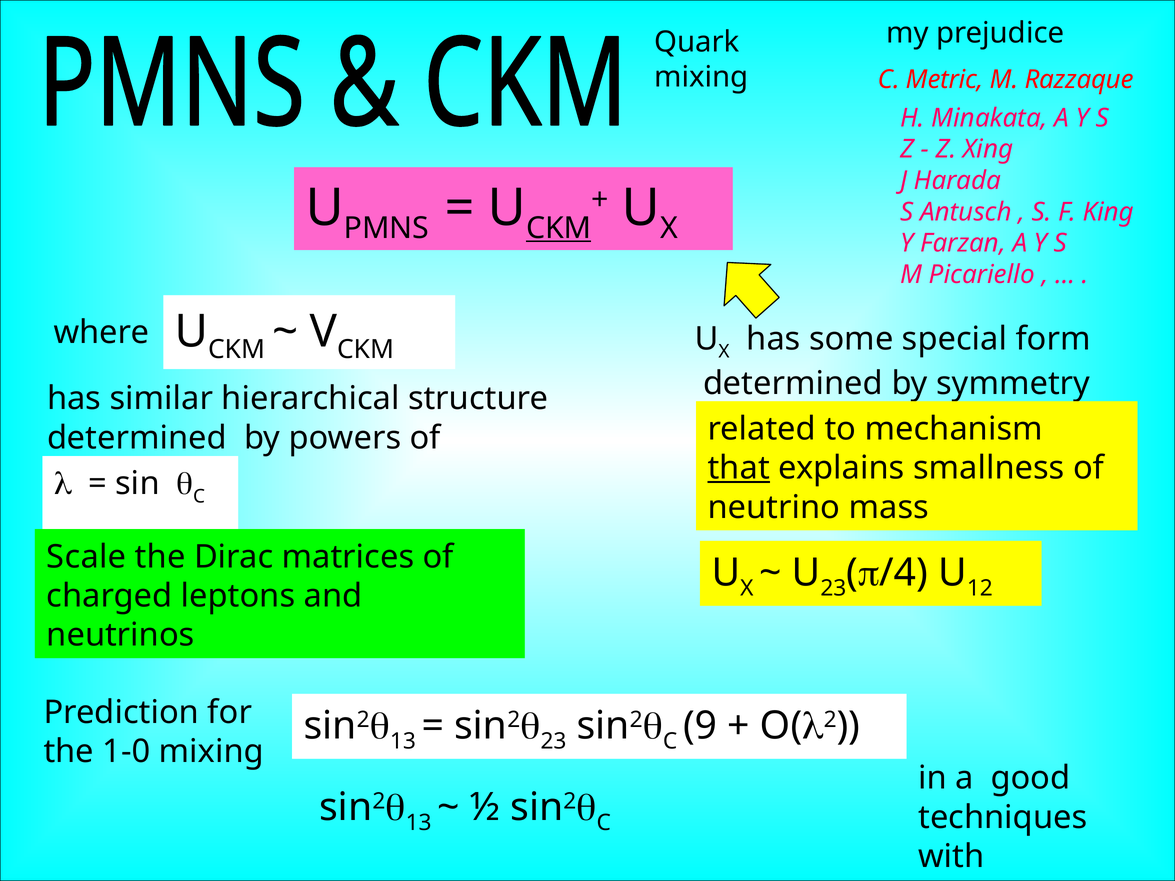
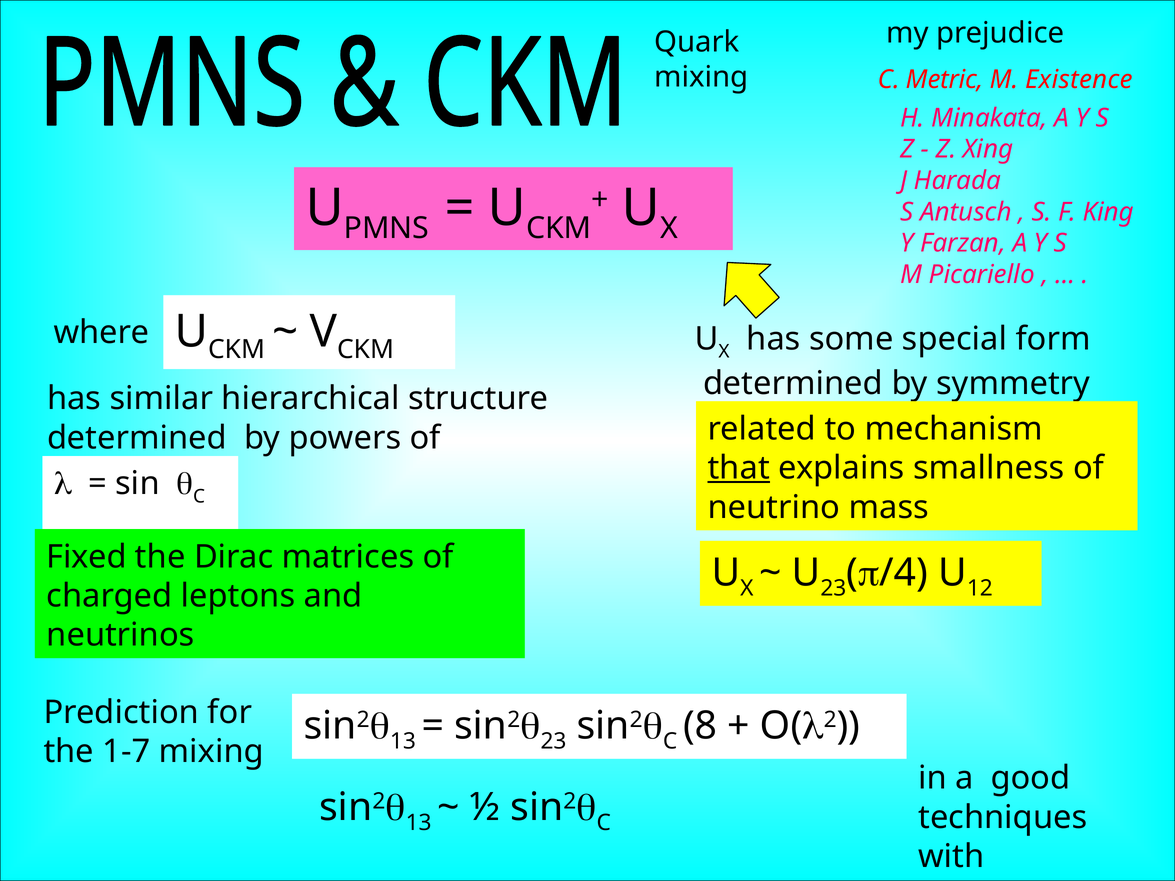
Razzaque: Razzaque -> Existence
CKM at (559, 228) underline: present -> none
Scale: Scale -> Fixed
9: 9 -> 8
1-0: 1-0 -> 1-7
